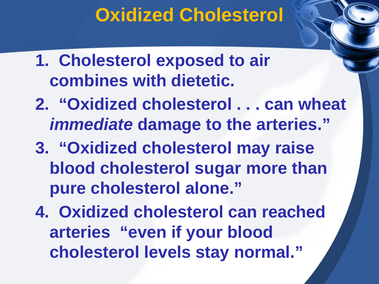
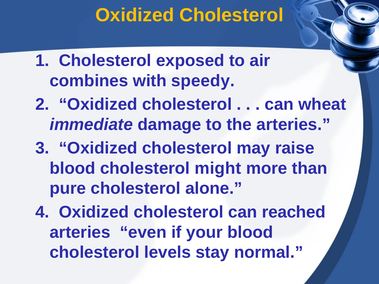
dietetic: dietetic -> speedy
sugar: sugar -> might
